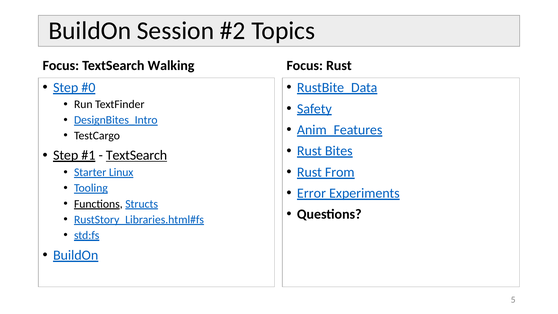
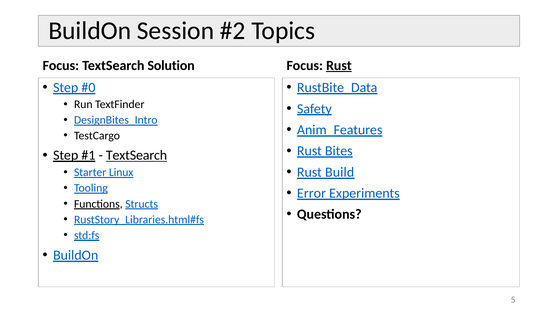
Walking: Walking -> Solution
Rust at (339, 65) underline: none -> present
From: From -> Build
